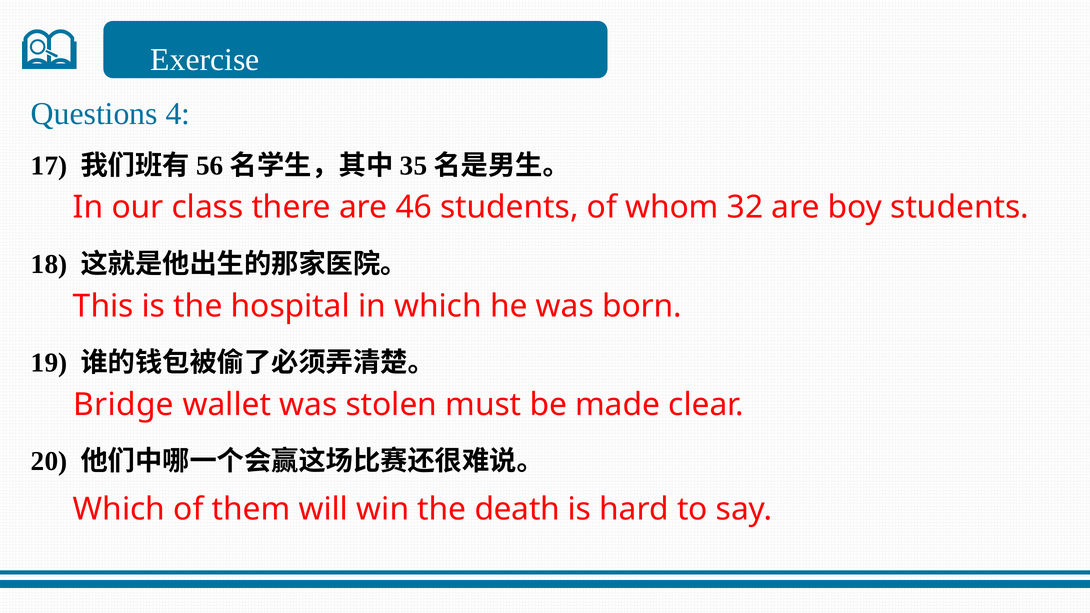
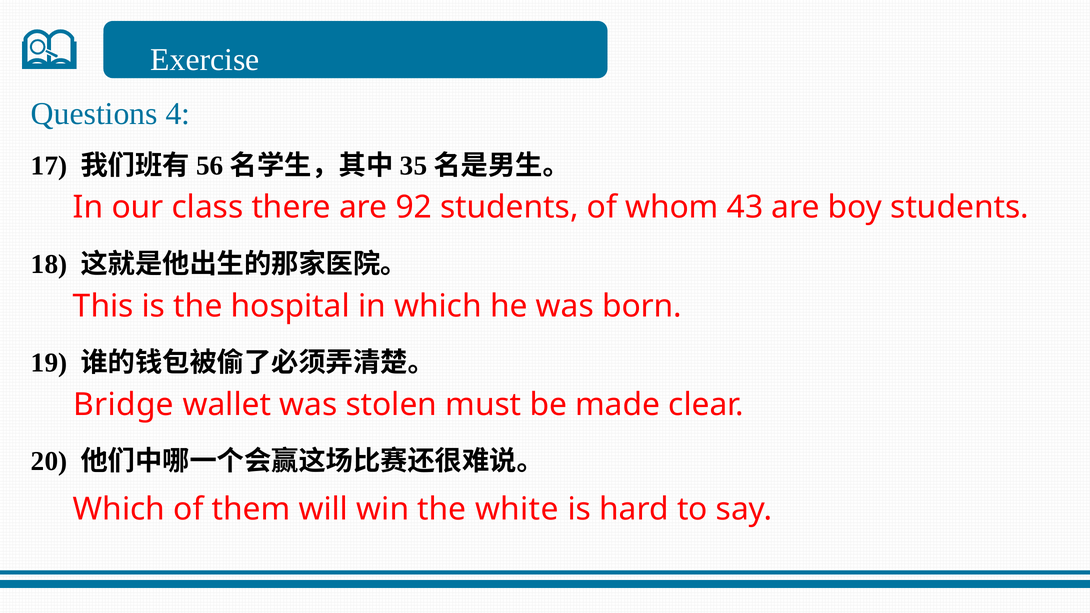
46: 46 -> 92
32: 32 -> 43
death: death -> white
